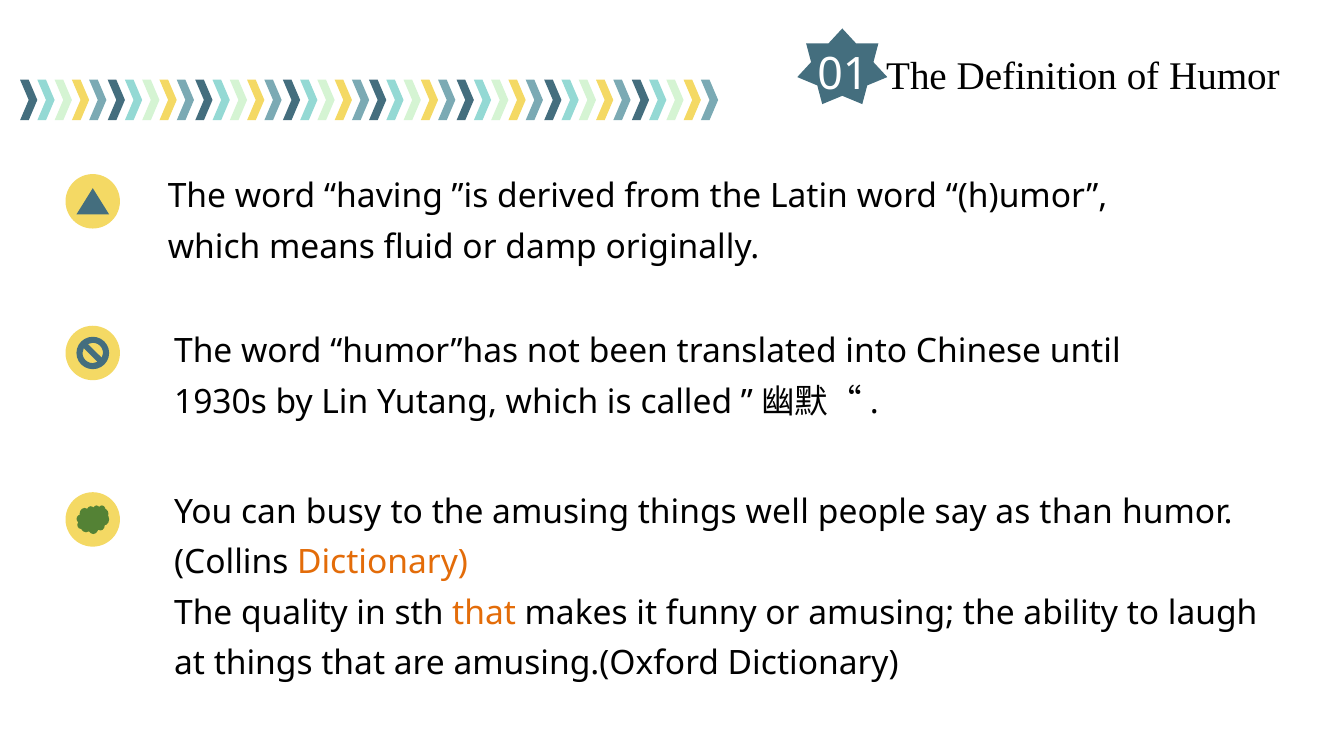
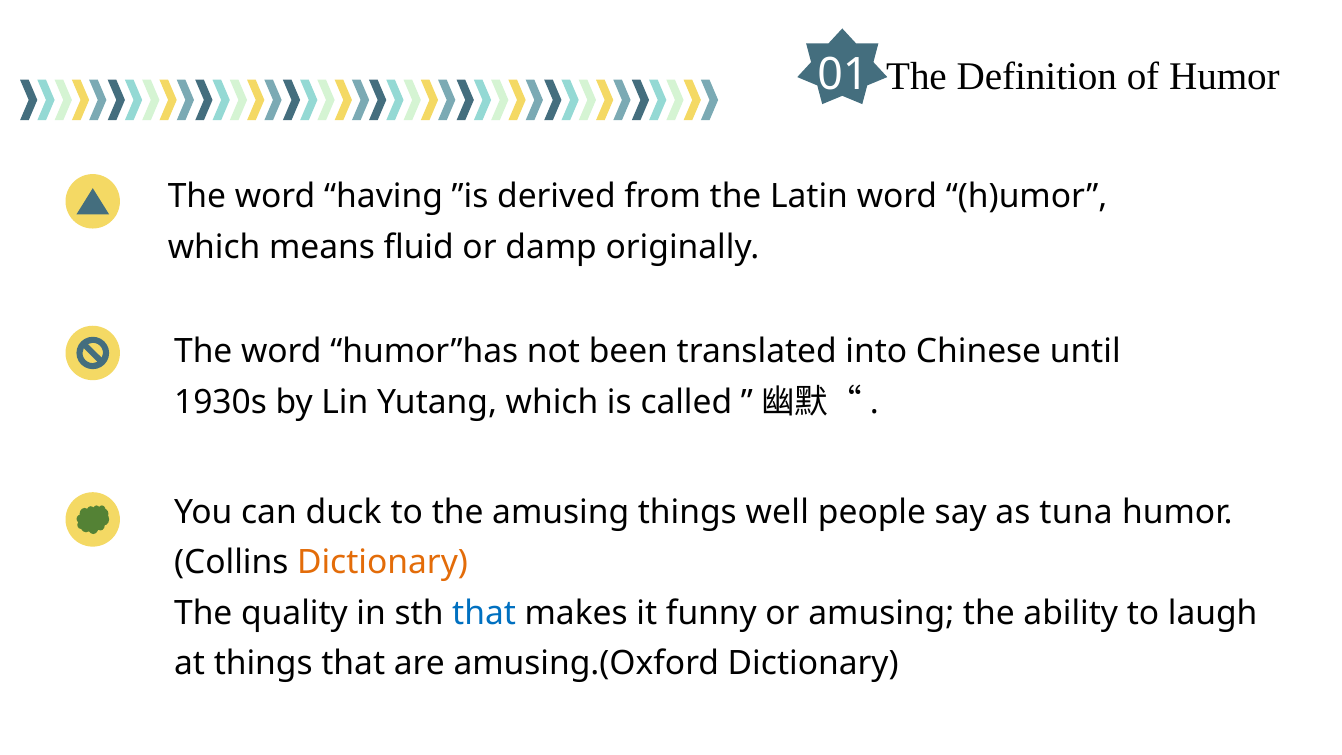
busy: busy -> duck
than: than -> tuna
that at (484, 613) colour: orange -> blue
